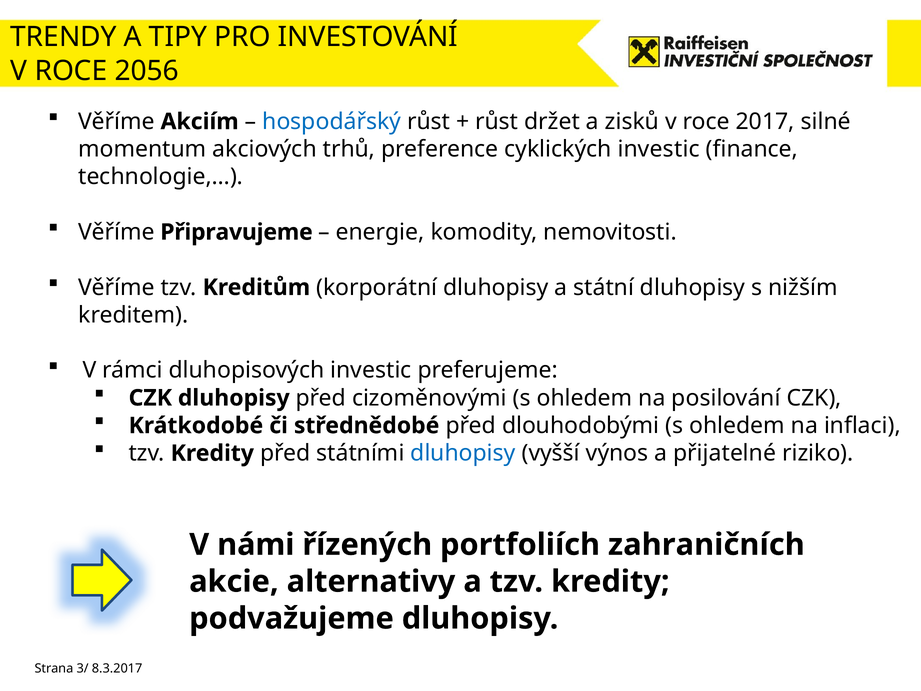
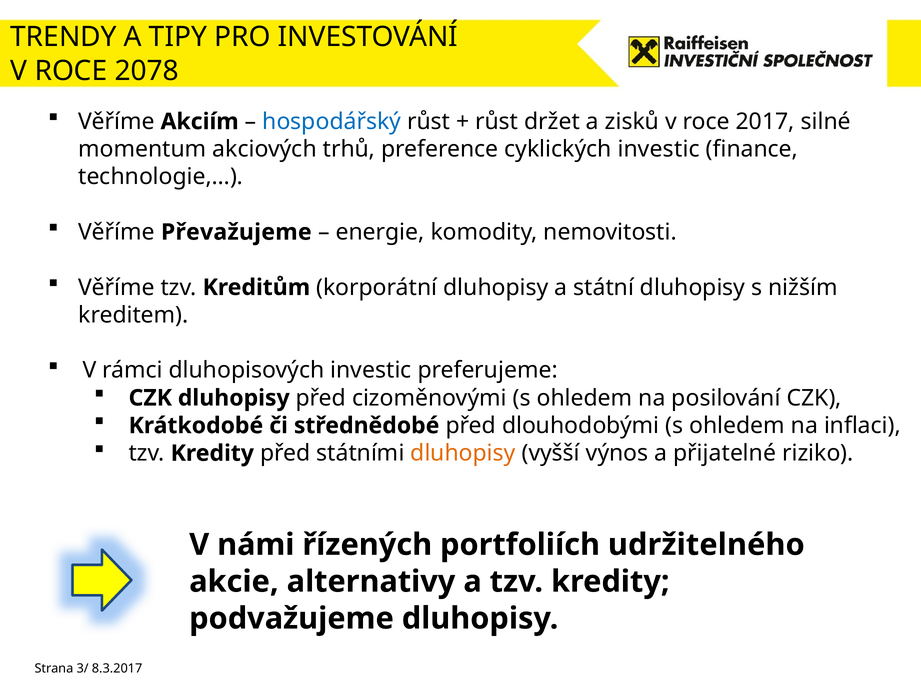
2056: 2056 -> 2078
Připravujeme: Připravujeme -> Převažujeme
dluhopisy at (463, 453) colour: blue -> orange
zahraničních: zahraničních -> udržitelného
